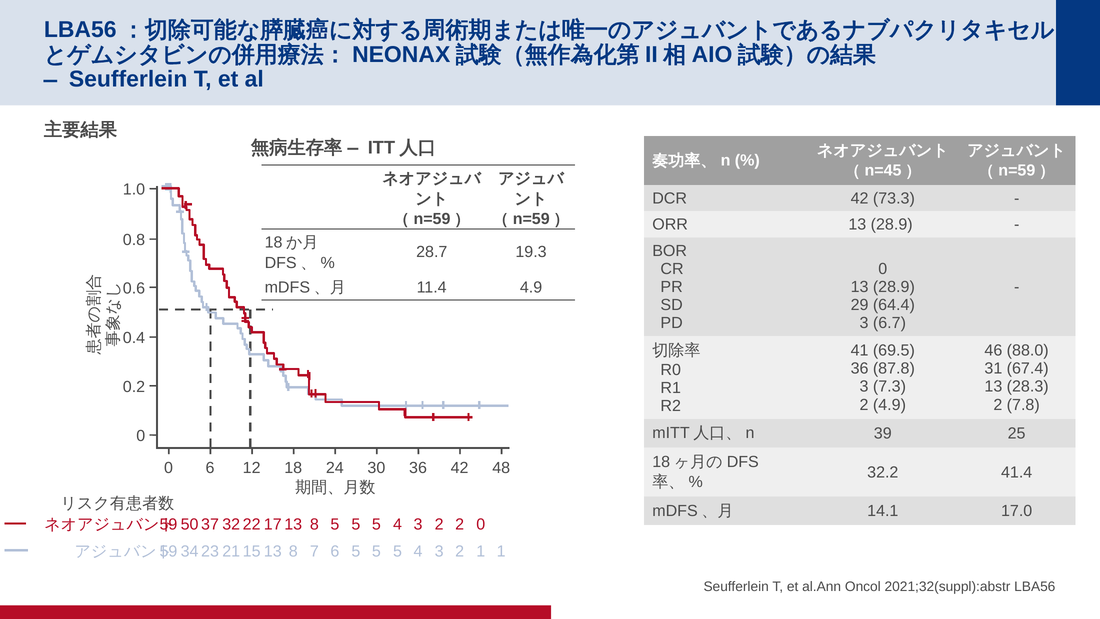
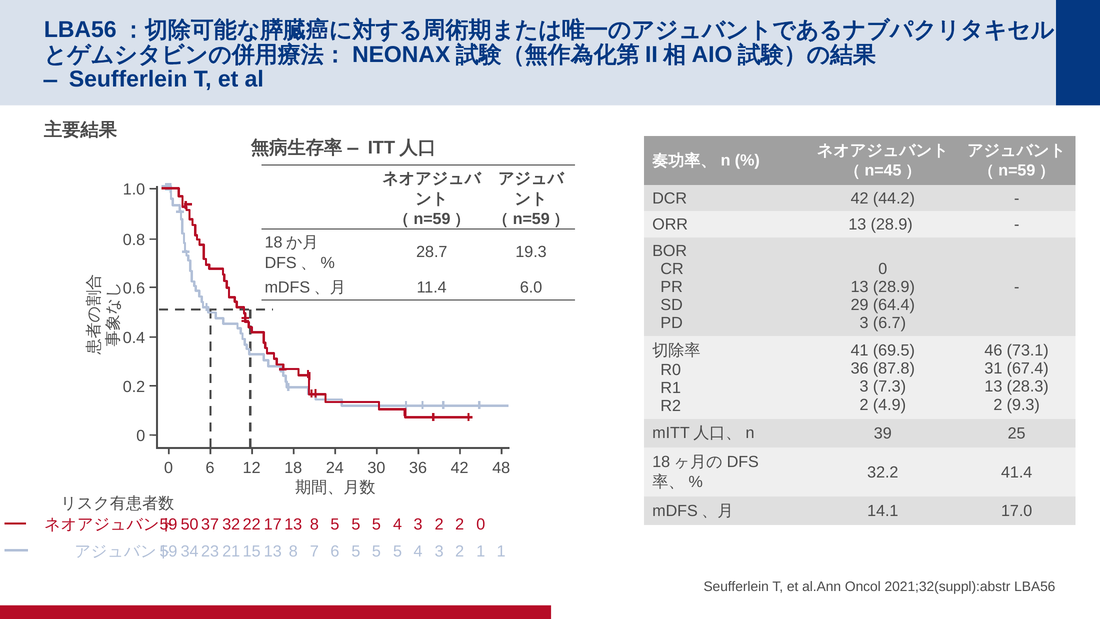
73.3: 73.3 -> 44.2
11.4 4.9: 4.9 -> 6.0
88.0: 88.0 -> 73.1
7.8: 7.8 -> 9.3
